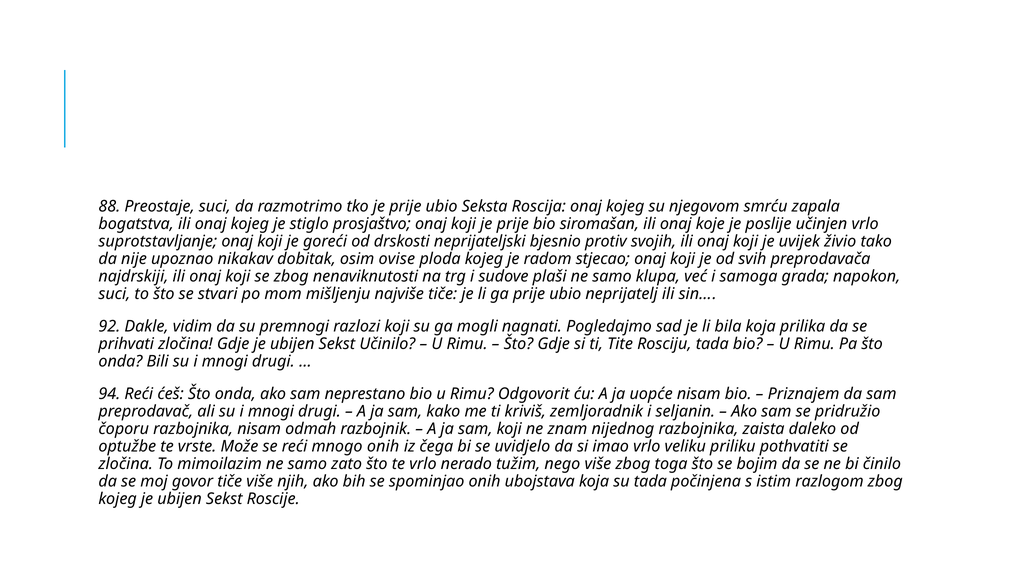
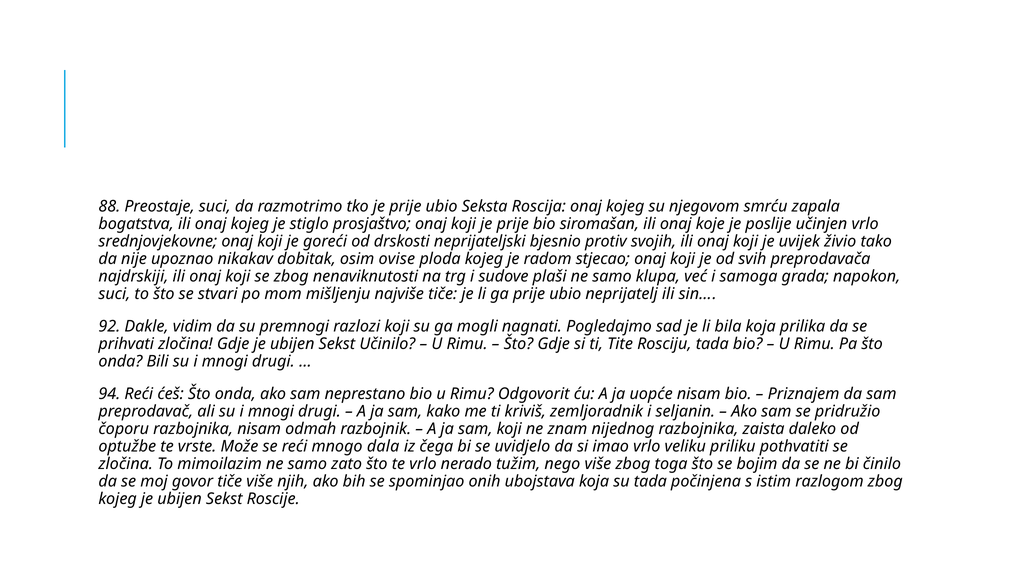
suprotstavljanje: suprotstavljanje -> srednjovjekovne
mnogo onih: onih -> dala
